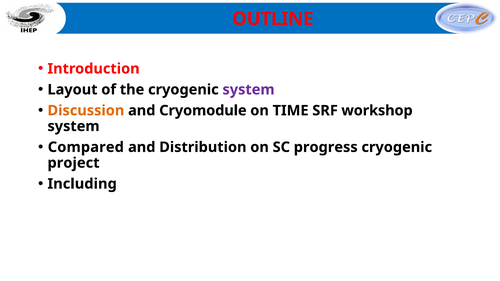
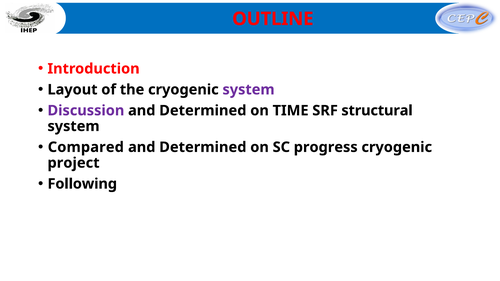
Discussion colour: orange -> purple
Cryomodule at (203, 111): Cryomodule -> Determined
workshop: workshop -> structural
Distribution at (203, 147): Distribution -> Determined
Including: Including -> Following
